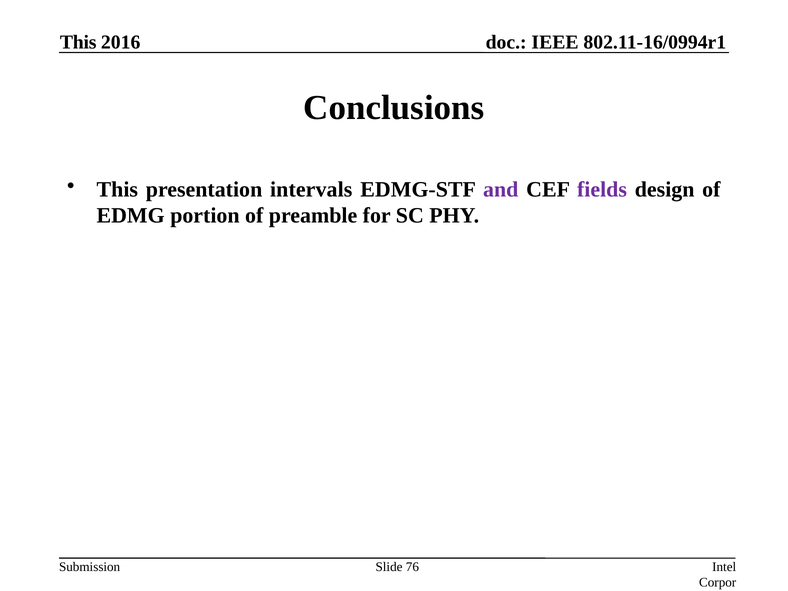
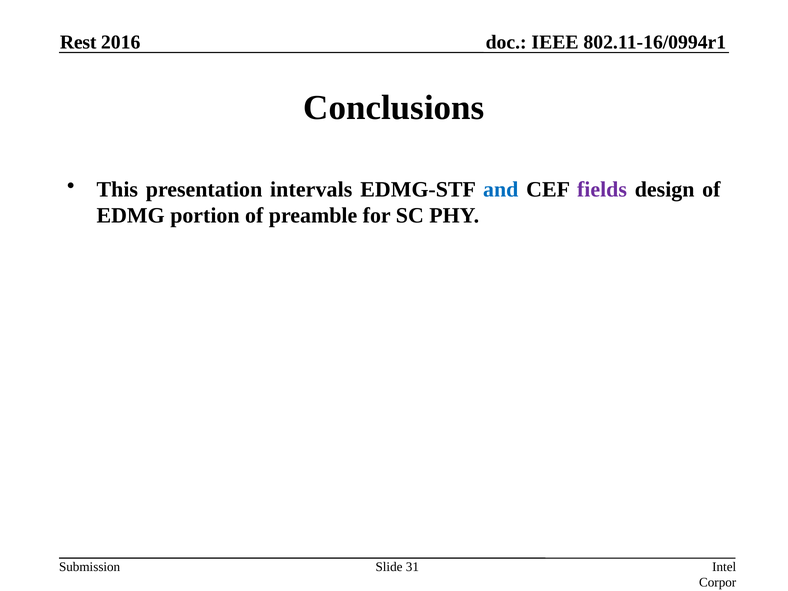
This at (78, 42): This -> Rest
and colour: purple -> blue
76: 76 -> 31
